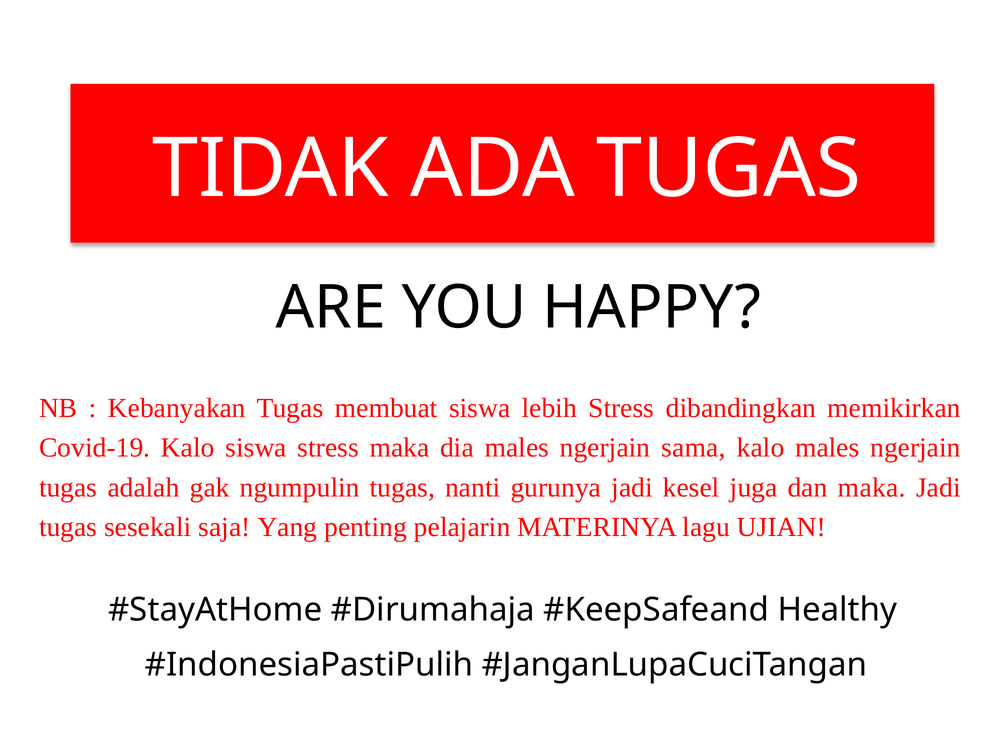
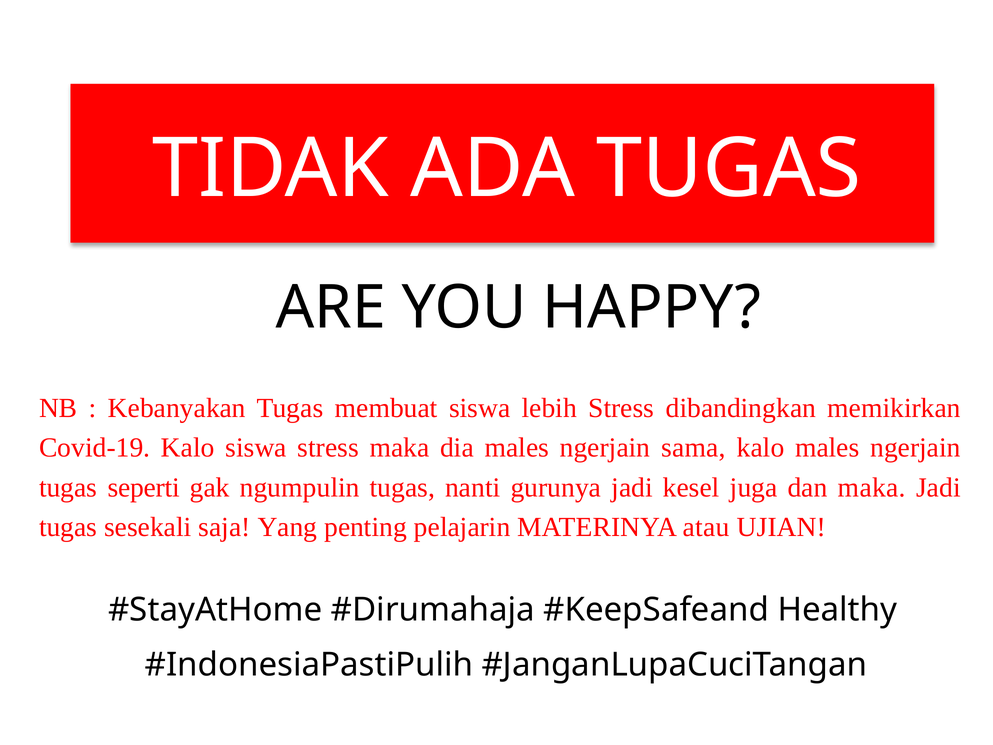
adalah: adalah -> seperti
lagu: lagu -> atau
